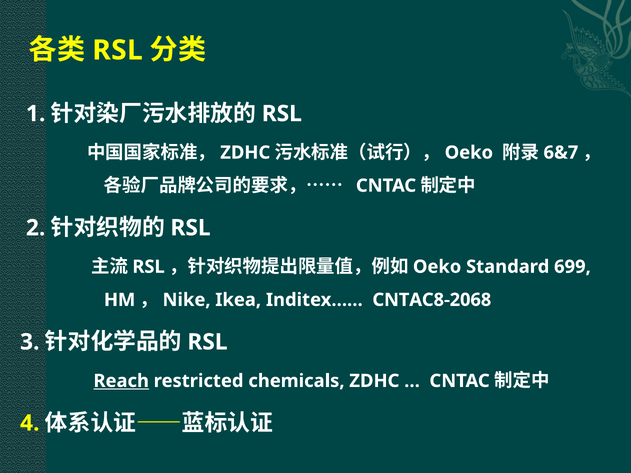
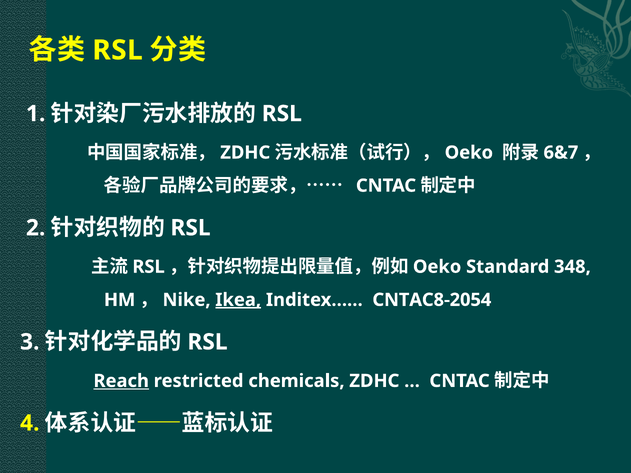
699: 699 -> 348
Ikea underline: none -> present
CNTAC8-2068: CNTAC8-2068 -> CNTAC8-2054
